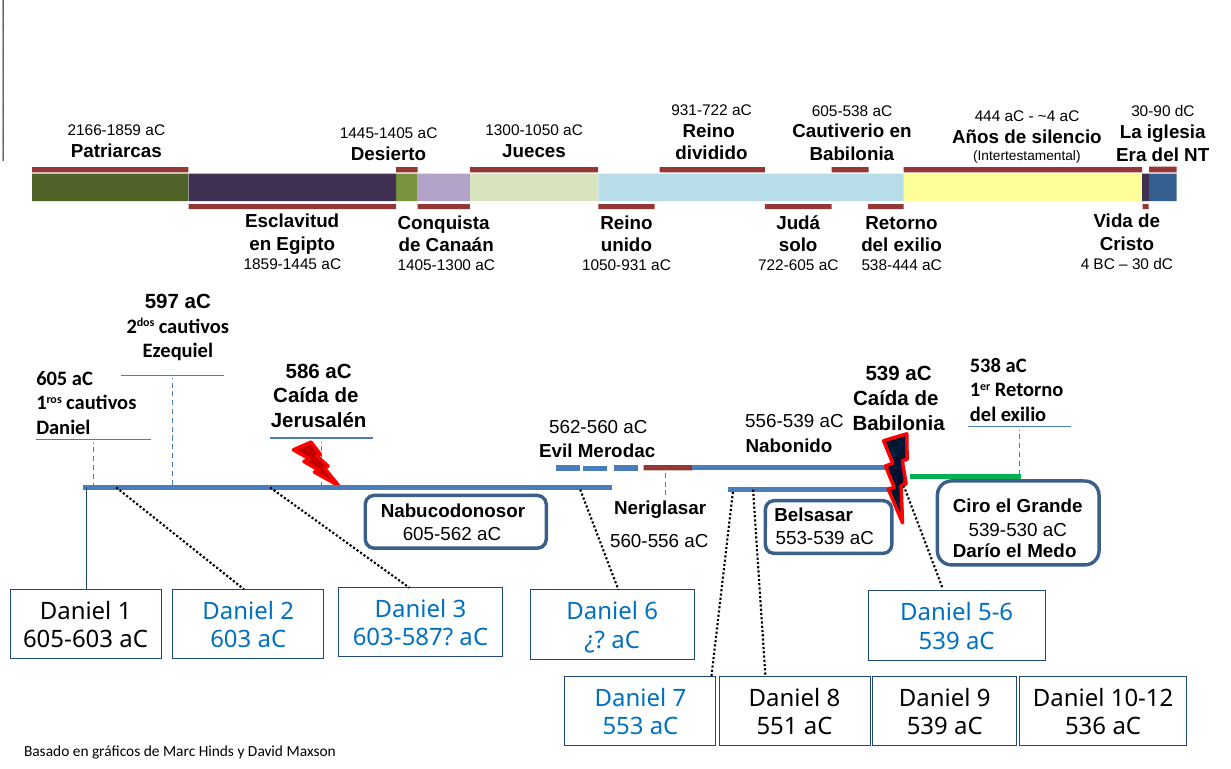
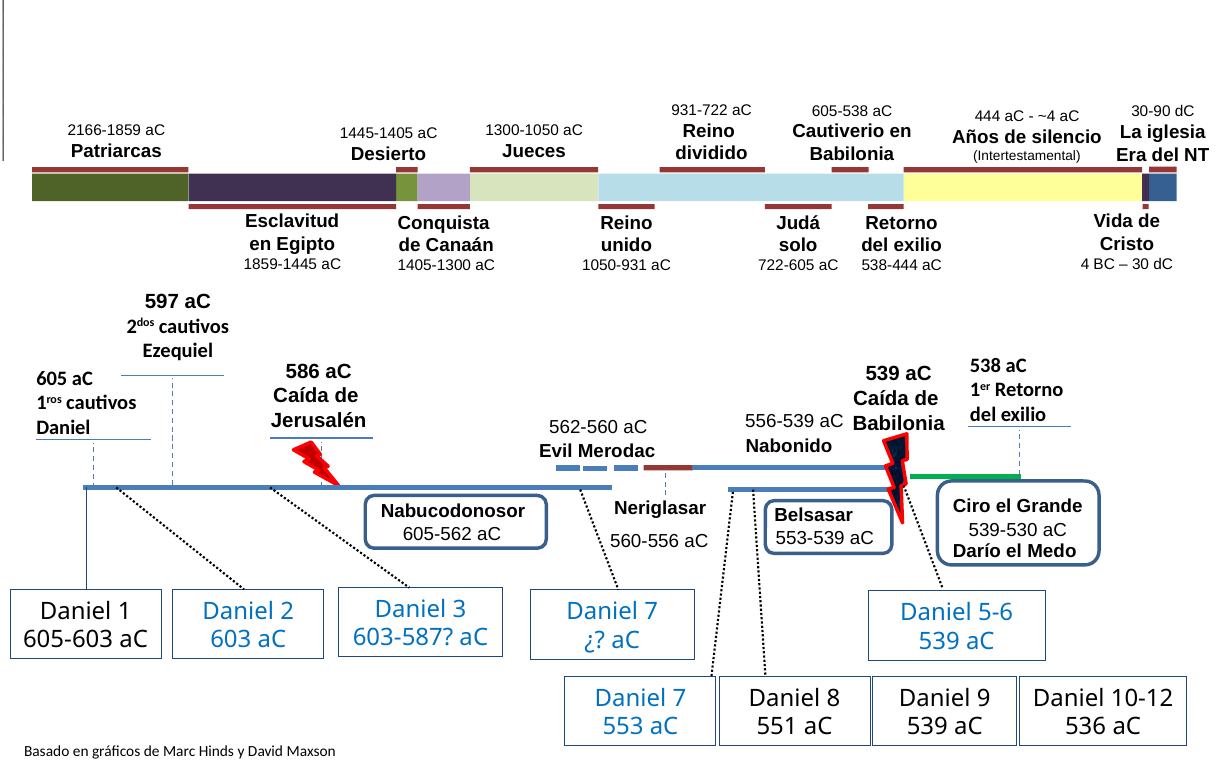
6 at (651, 612): 6 -> 7
